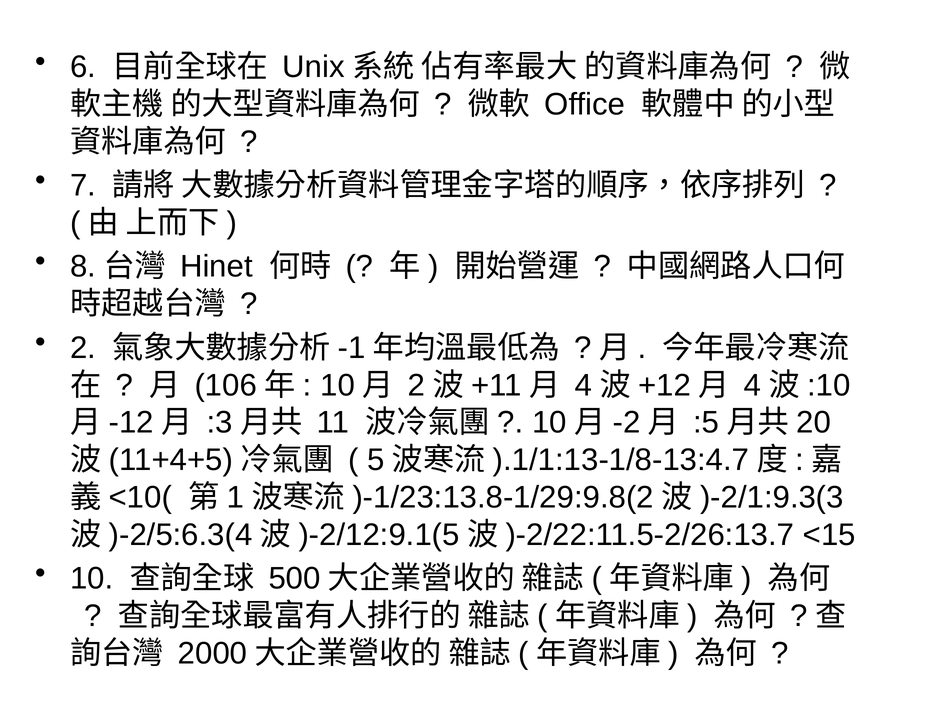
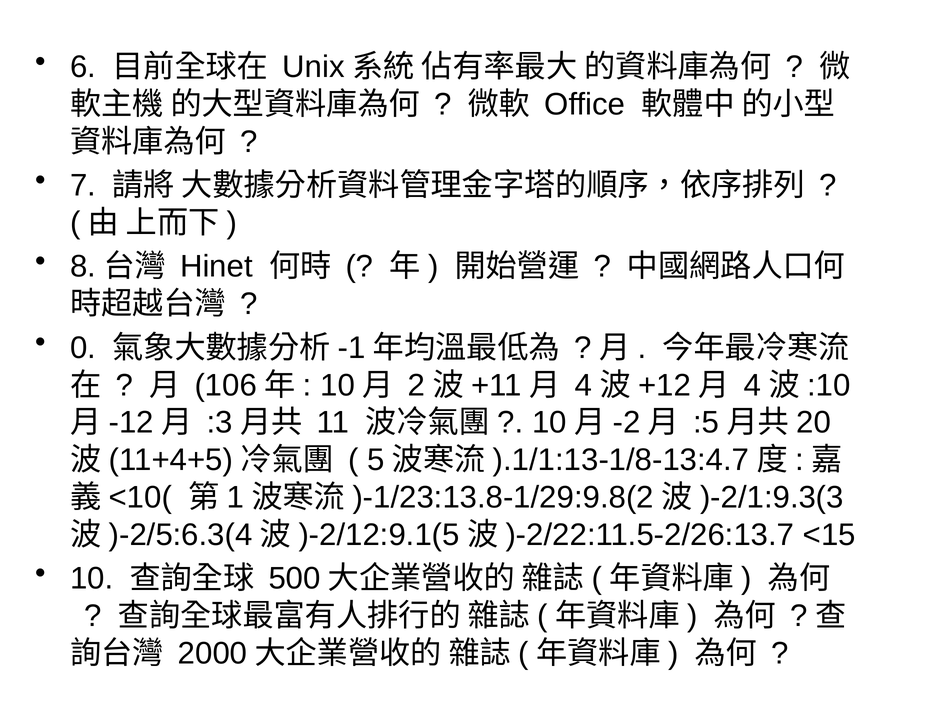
2: 2 -> 0
